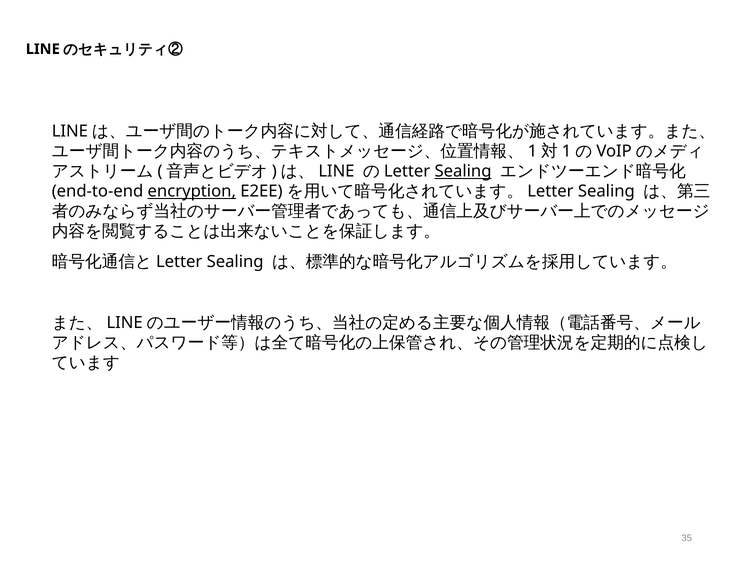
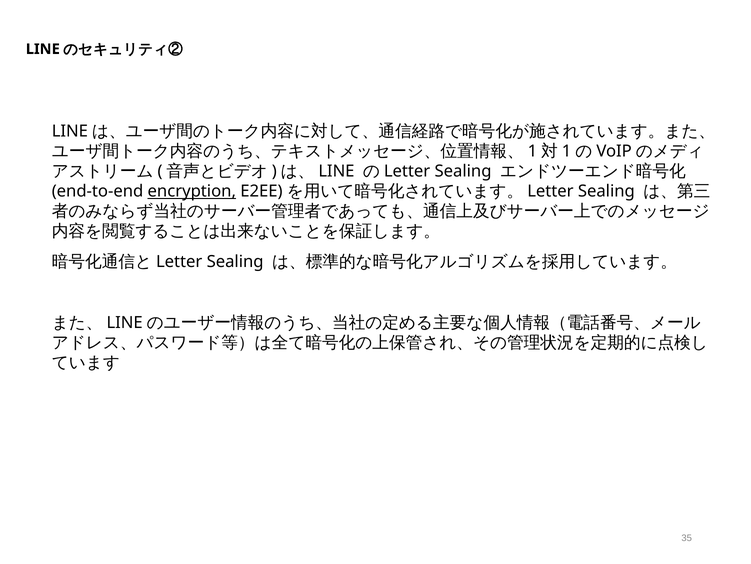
Sealing at (463, 171) underline: present -> none
